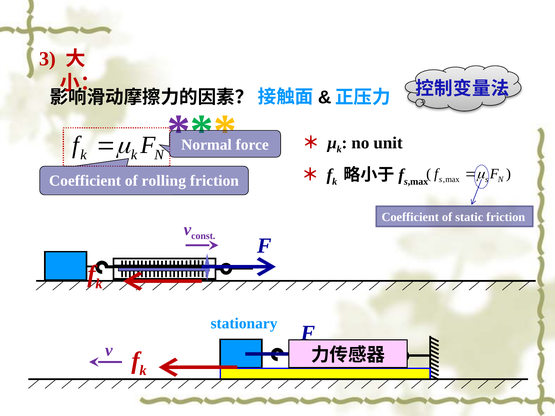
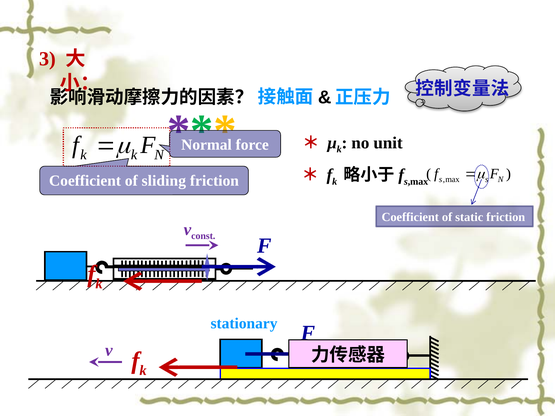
rolling: rolling -> sliding
